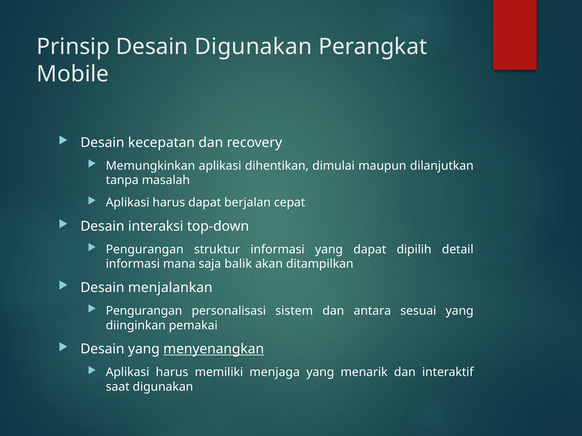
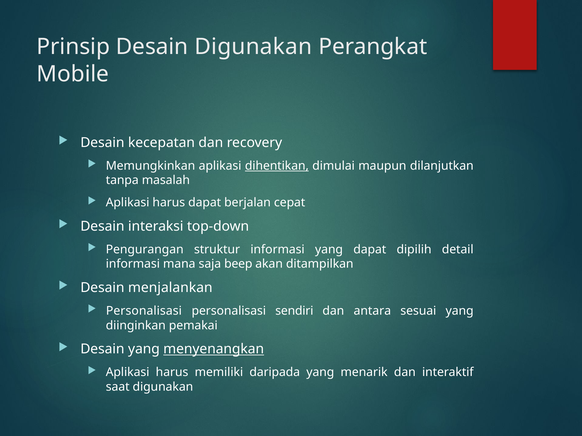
dihentikan underline: none -> present
balik: balik -> beep
Pengurangan at (144, 311): Pengurangan -> Personalisasi
sistem: sistem -> sendiri
menjaga: menjaga -> daripada
